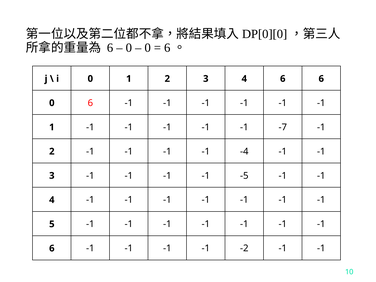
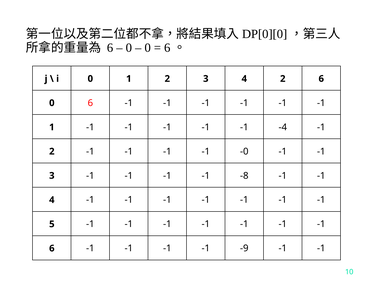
4 6: 6 -> 2
-7: -7 -> -4
-4: -4 -> -0
-5: -5 -> -8
-2: -2 -> -9
